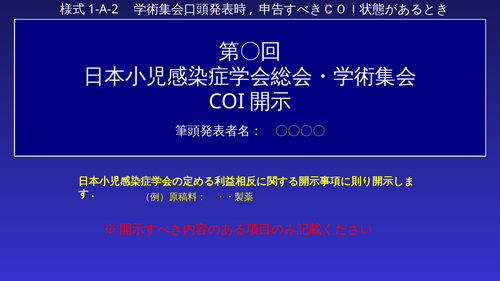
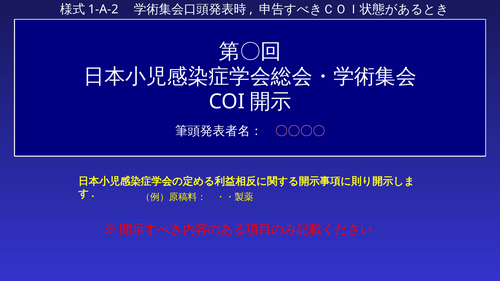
〇〇〇〇 colour: yellow -> pink
